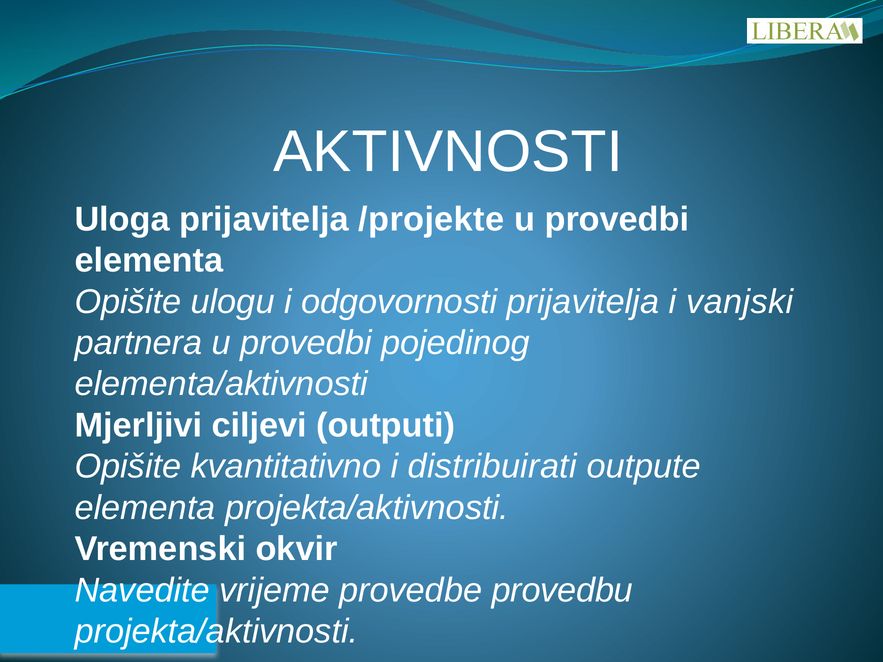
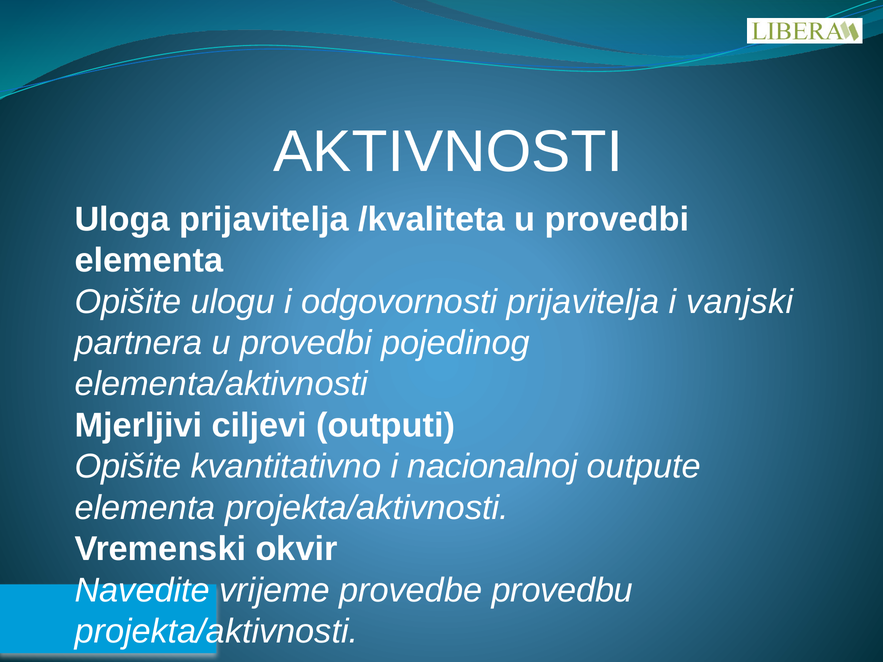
/projekte: /projekte -> /kvaliteta
distribuirati: distribuirati -> nacionalnoj
